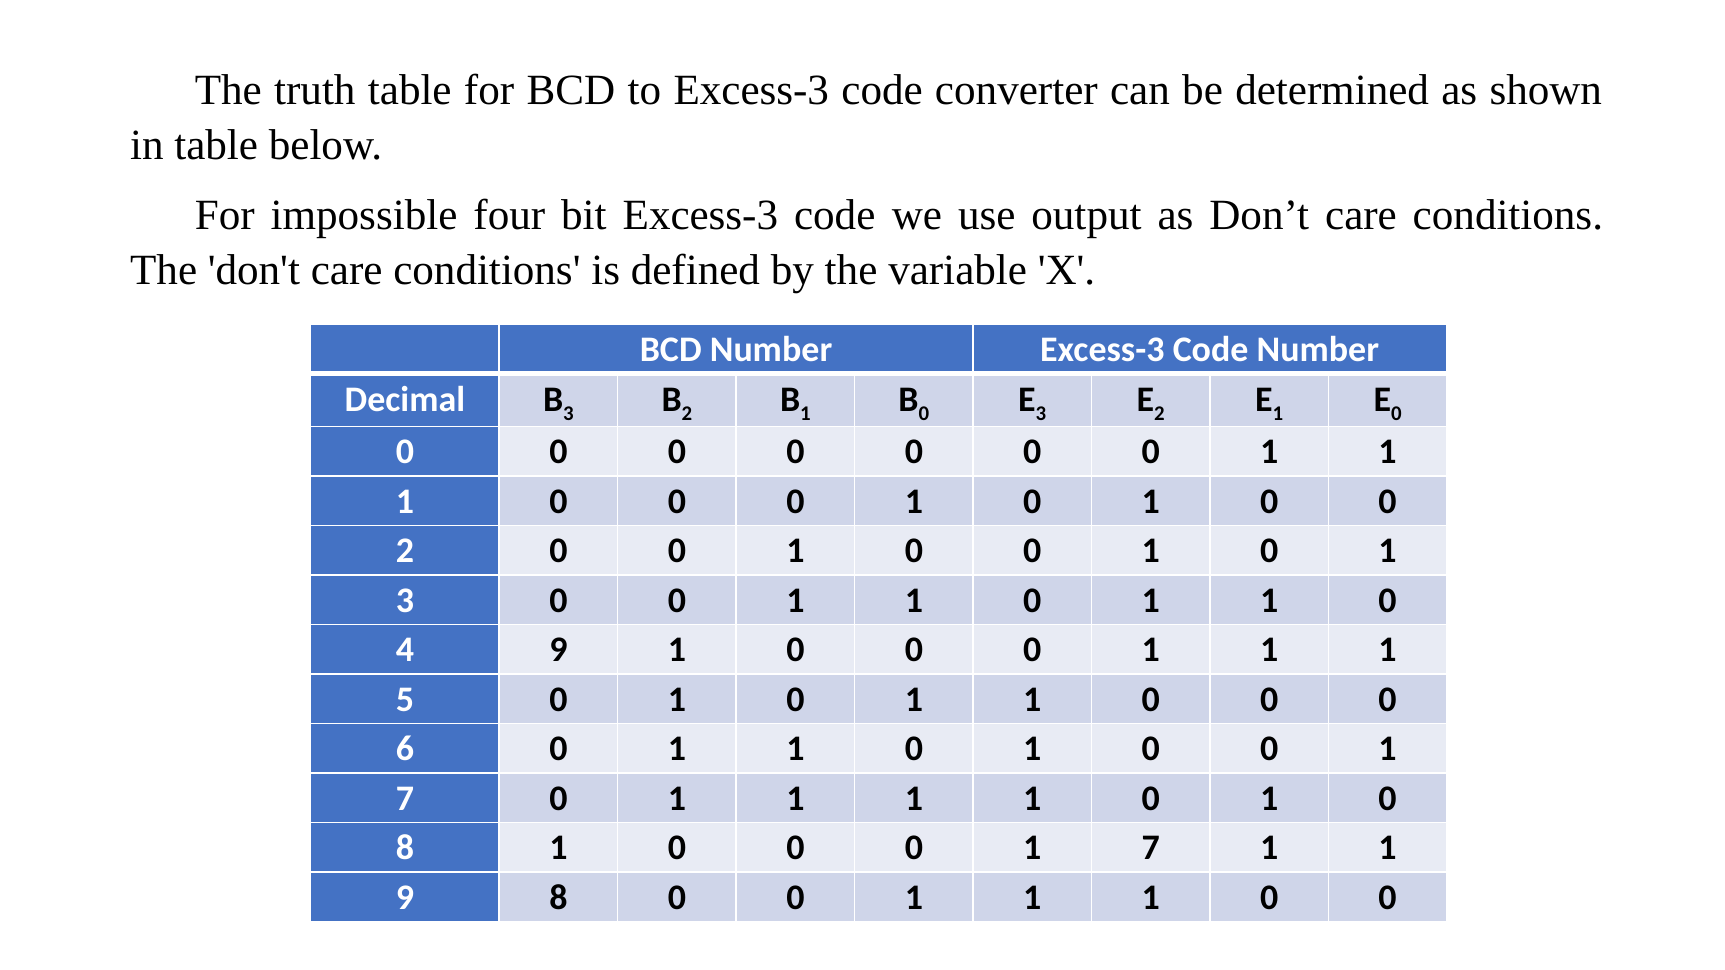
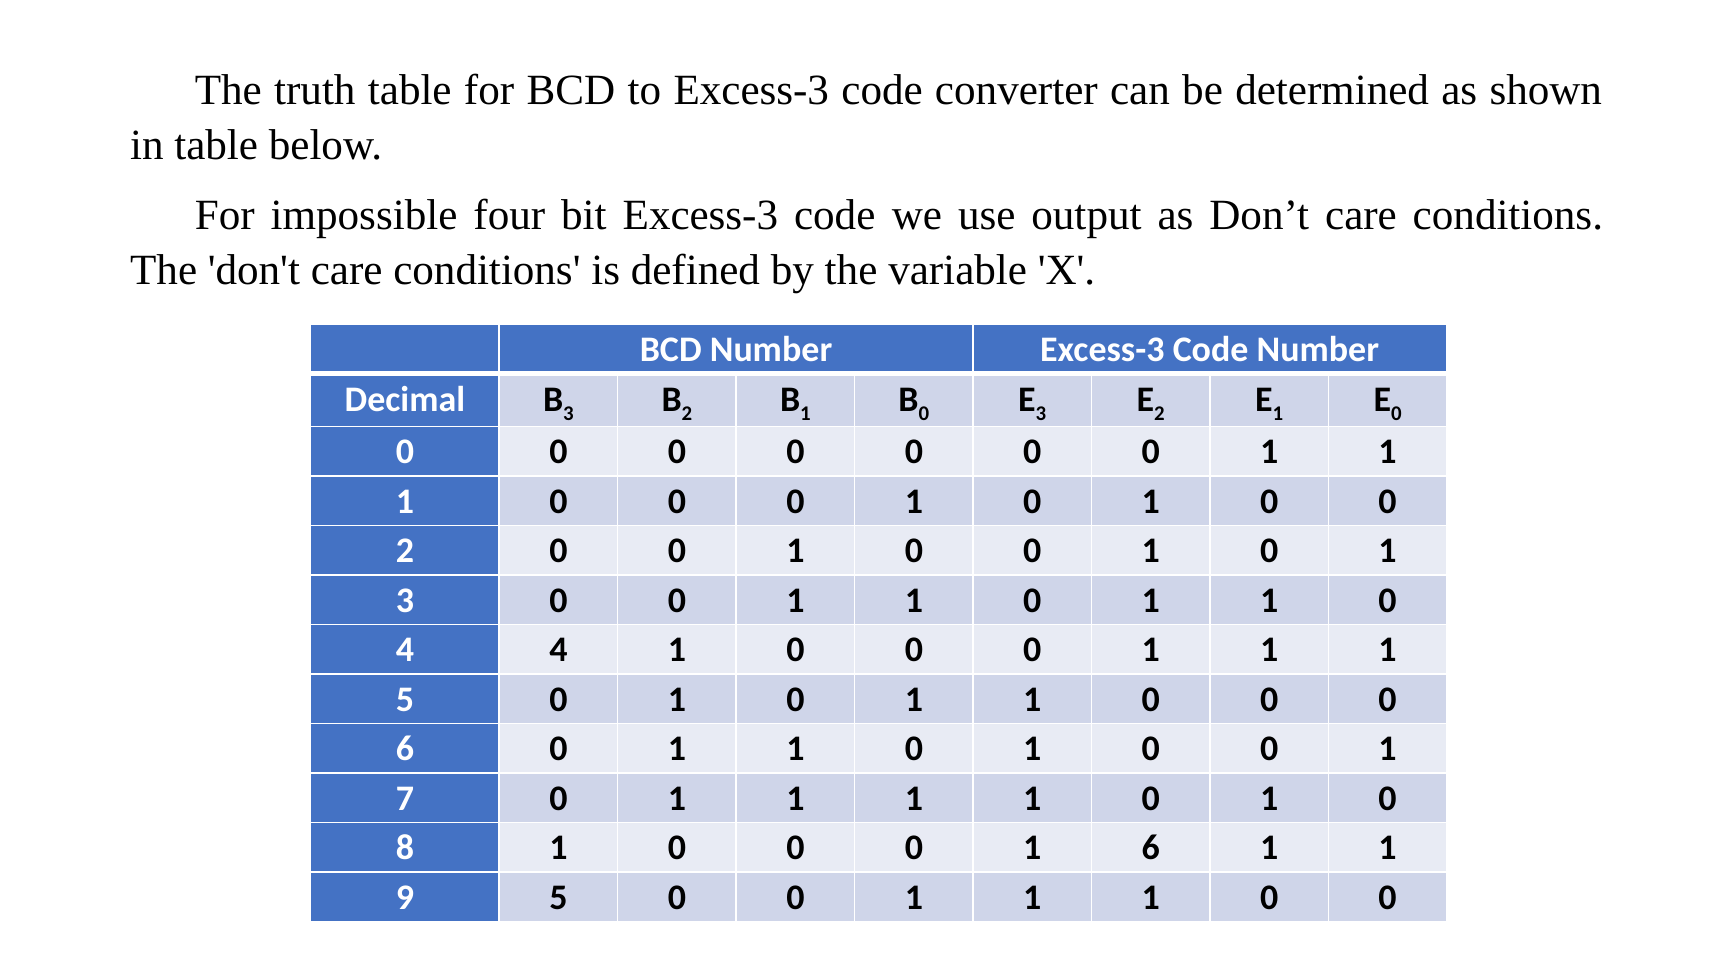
4 9: 9 -> 4
7 at (1151, 848): 7 -> 6
9 8: 8 -> 5
